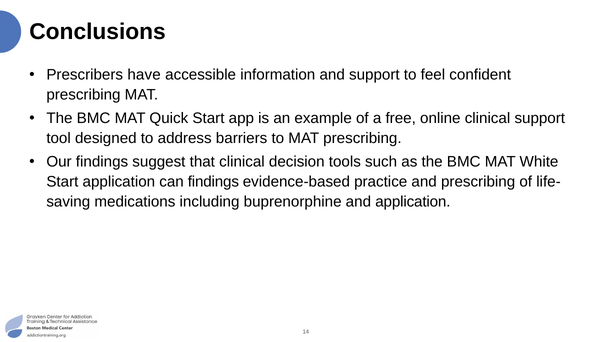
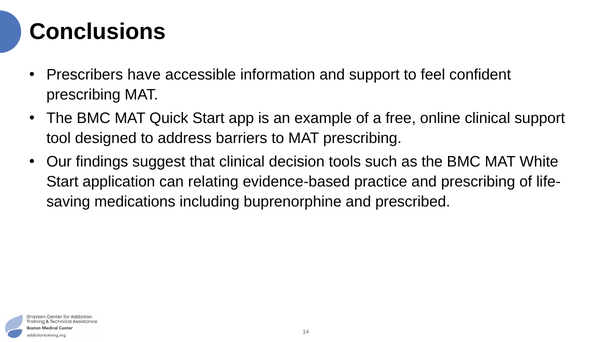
can findings: findings -> relating
and application: application -> prescribed
